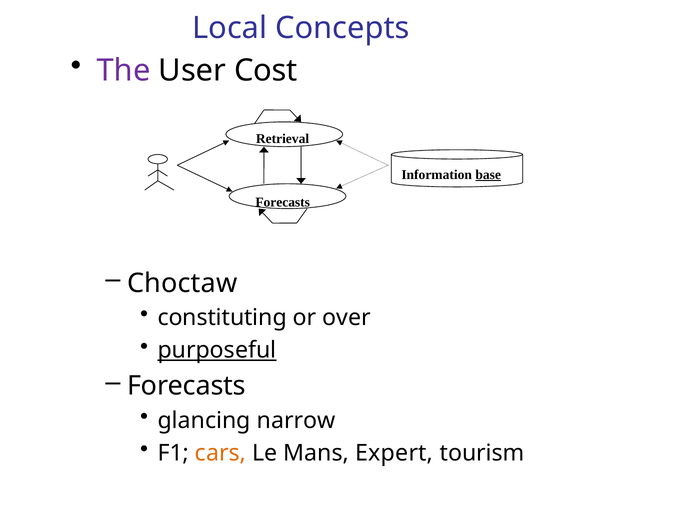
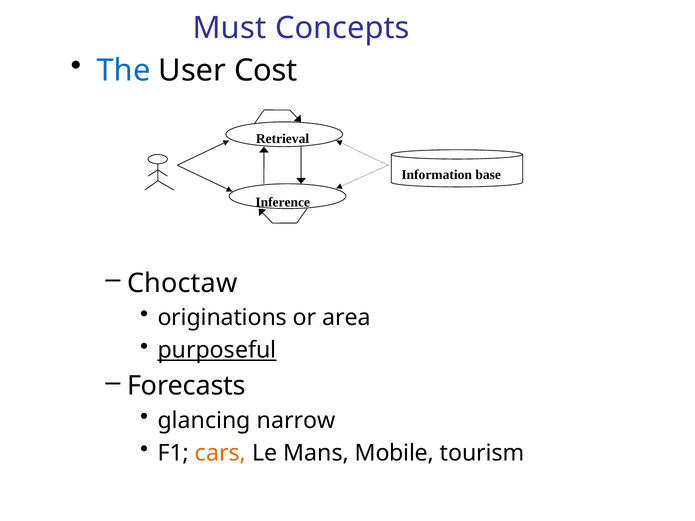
Local: Local -> Must
The colour: purple -> blue
base underline: present -> none
Forecasts at (283, 203): Forecasts -> Inference
constituting: constituting -> originations
over: over -> area
Expert: Expert -> Mobile
